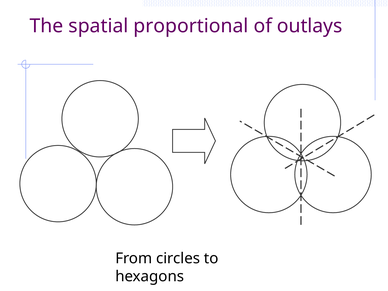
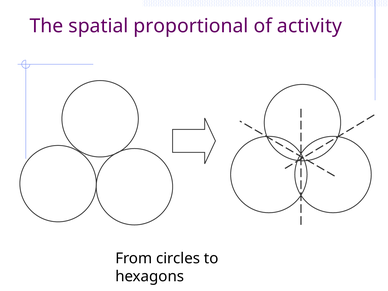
outlays: outlays -> activity
